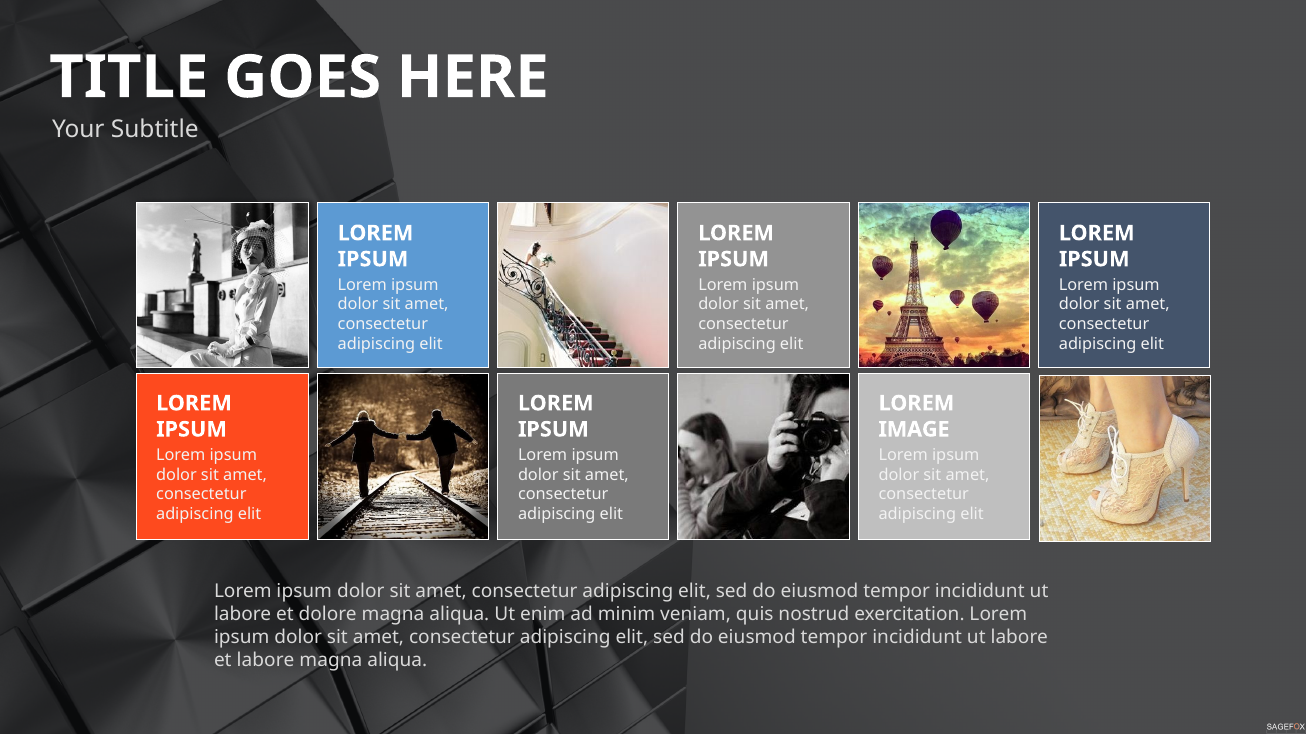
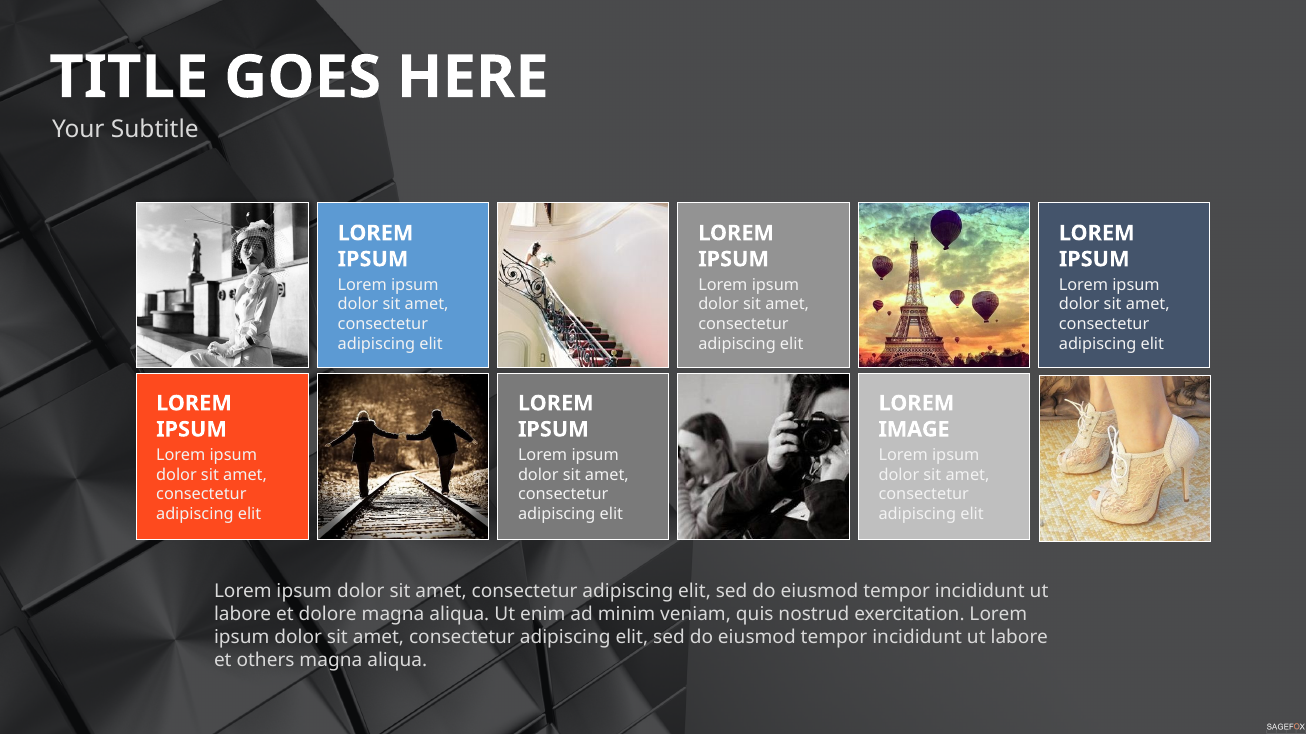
et labore: labore -> others
